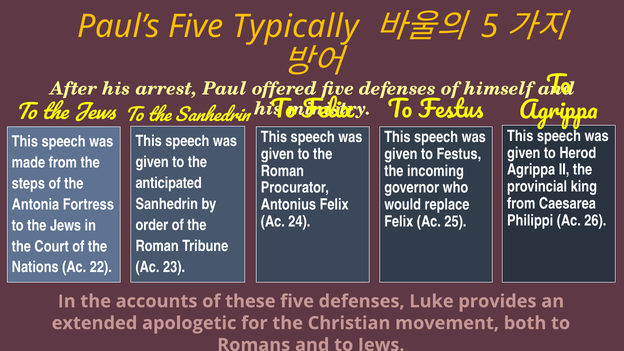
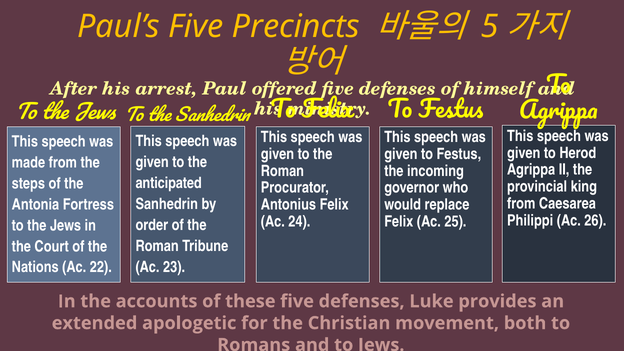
Typically: Typically -> Precincts
